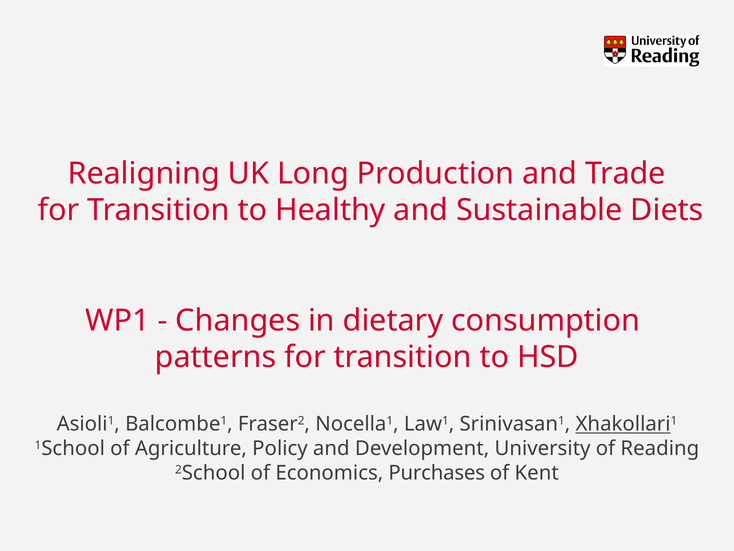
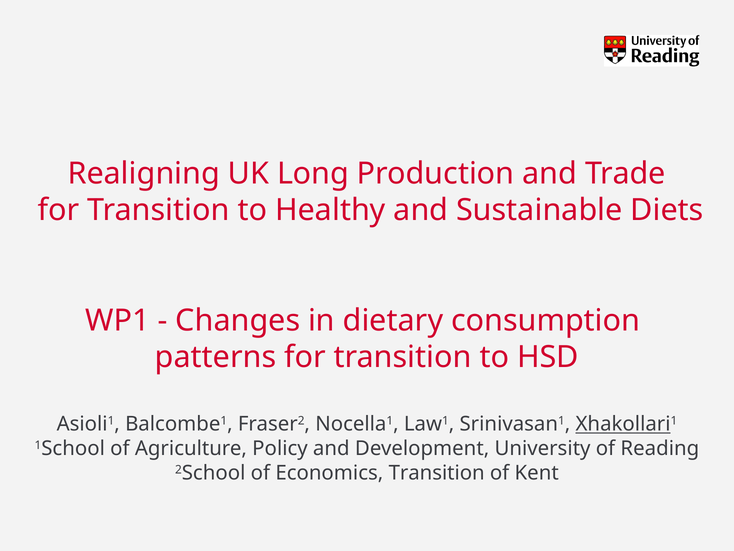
Economics Purchases: Purchases -> Transition
